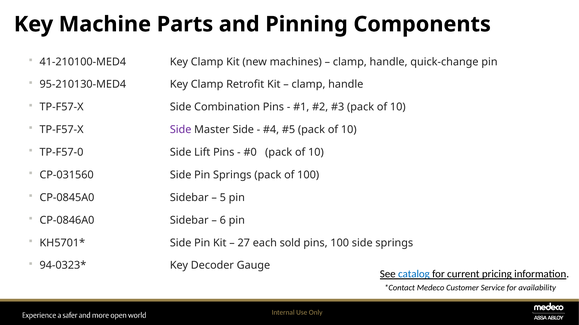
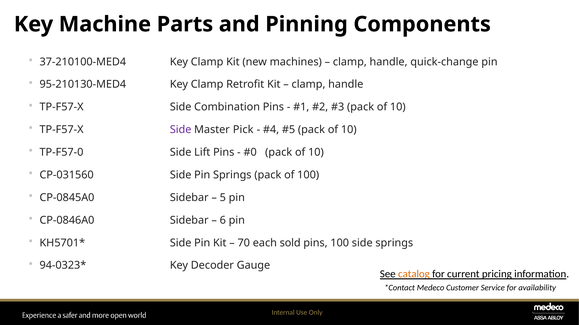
41-210100-MED4: 41-210100-MED4 -> 37-210100-MED4
Master Side: Side -> Pick
27: 27 -> 70
catalog colour: blue -> orange
